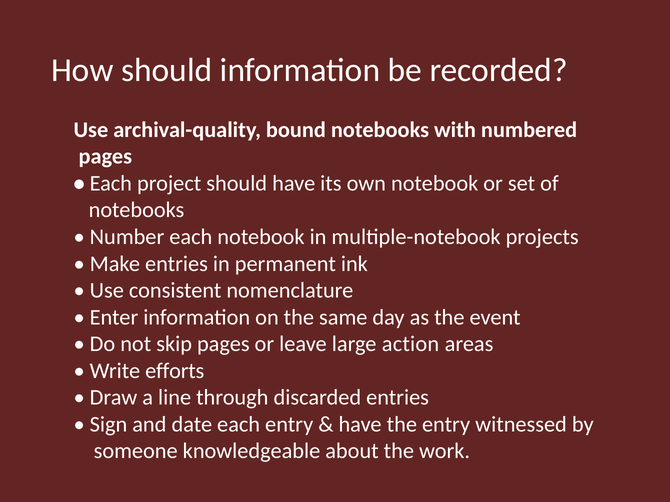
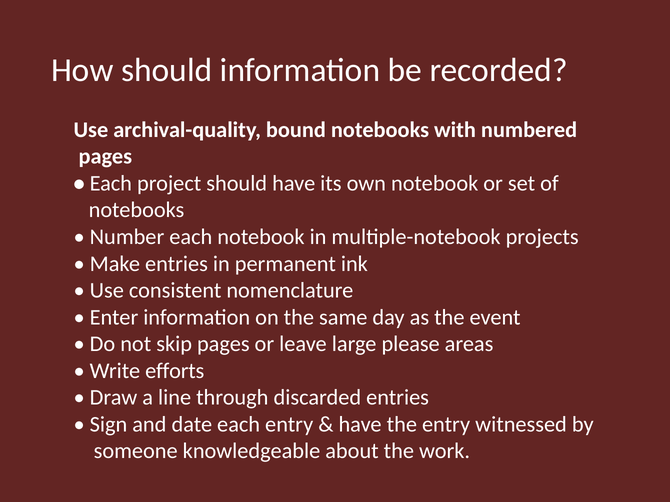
action: action -> please
